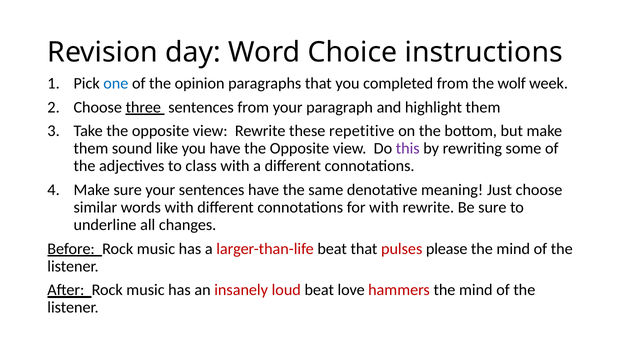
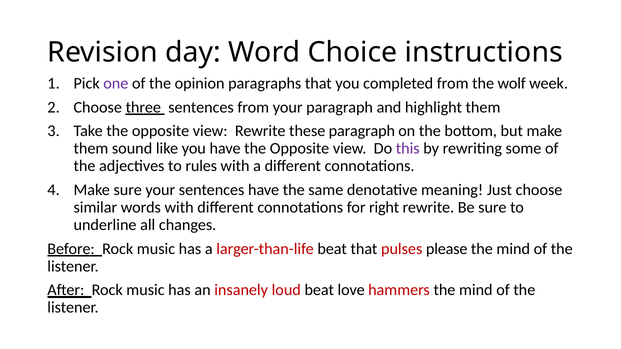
one colour: blue -> purple
these repetitive: repetitive -> paragraph
class: class -> rules
for with: with -> right
